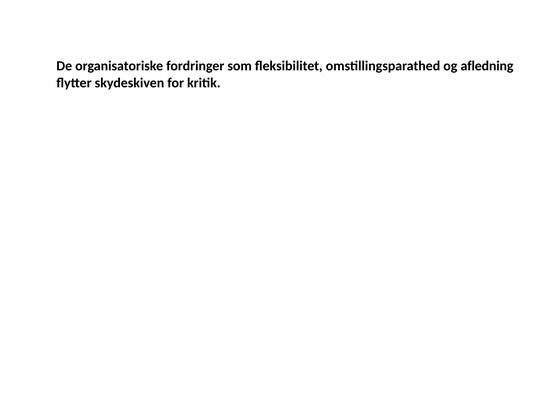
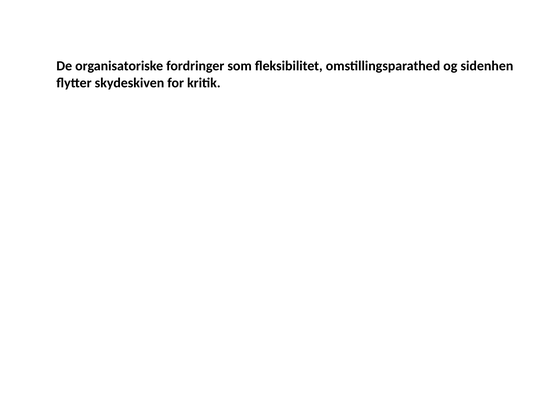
afledning: afledning -> sidenhen
